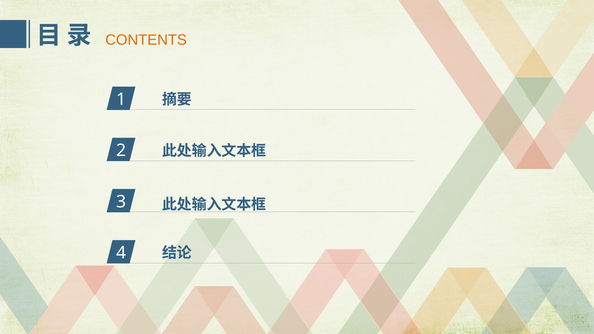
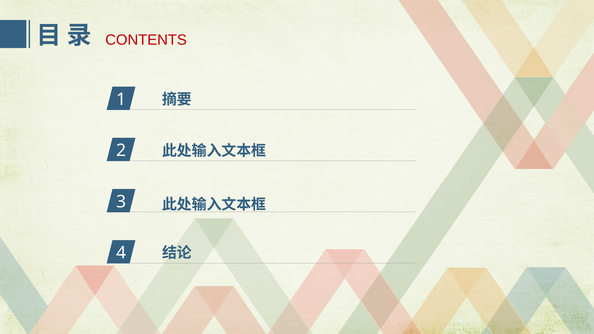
CONTENTS colour: orange -> red
